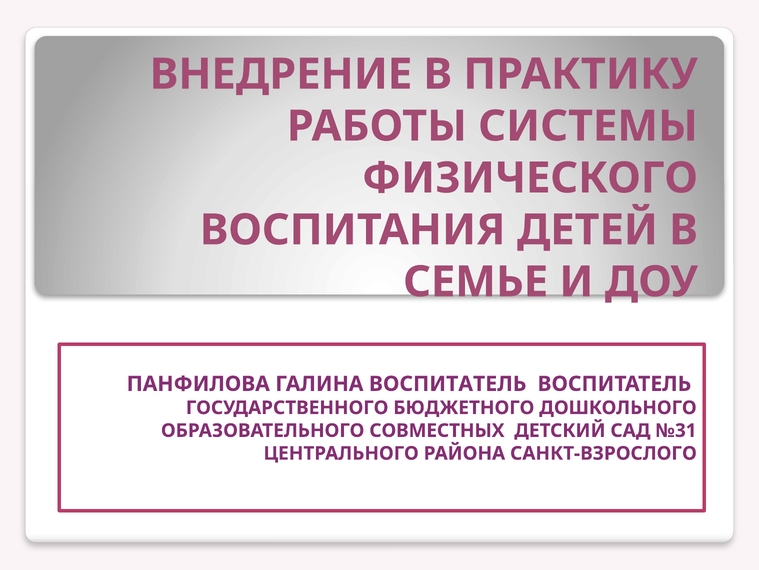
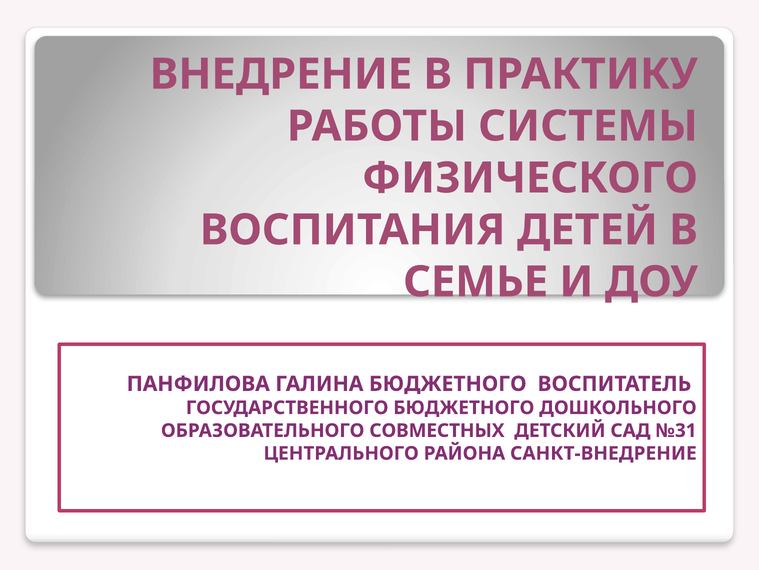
ГАЛИНА ВОСПИТАТЕЛЬ: ВОСПИТАТЕЛЬ -> БЮДЖЕТНОГО
САНКТ-ВЗРОСЛОГО: САНКТ-ВЗРОСЛОГО -> САНКТ-ВНЕДРЕНИЕ
